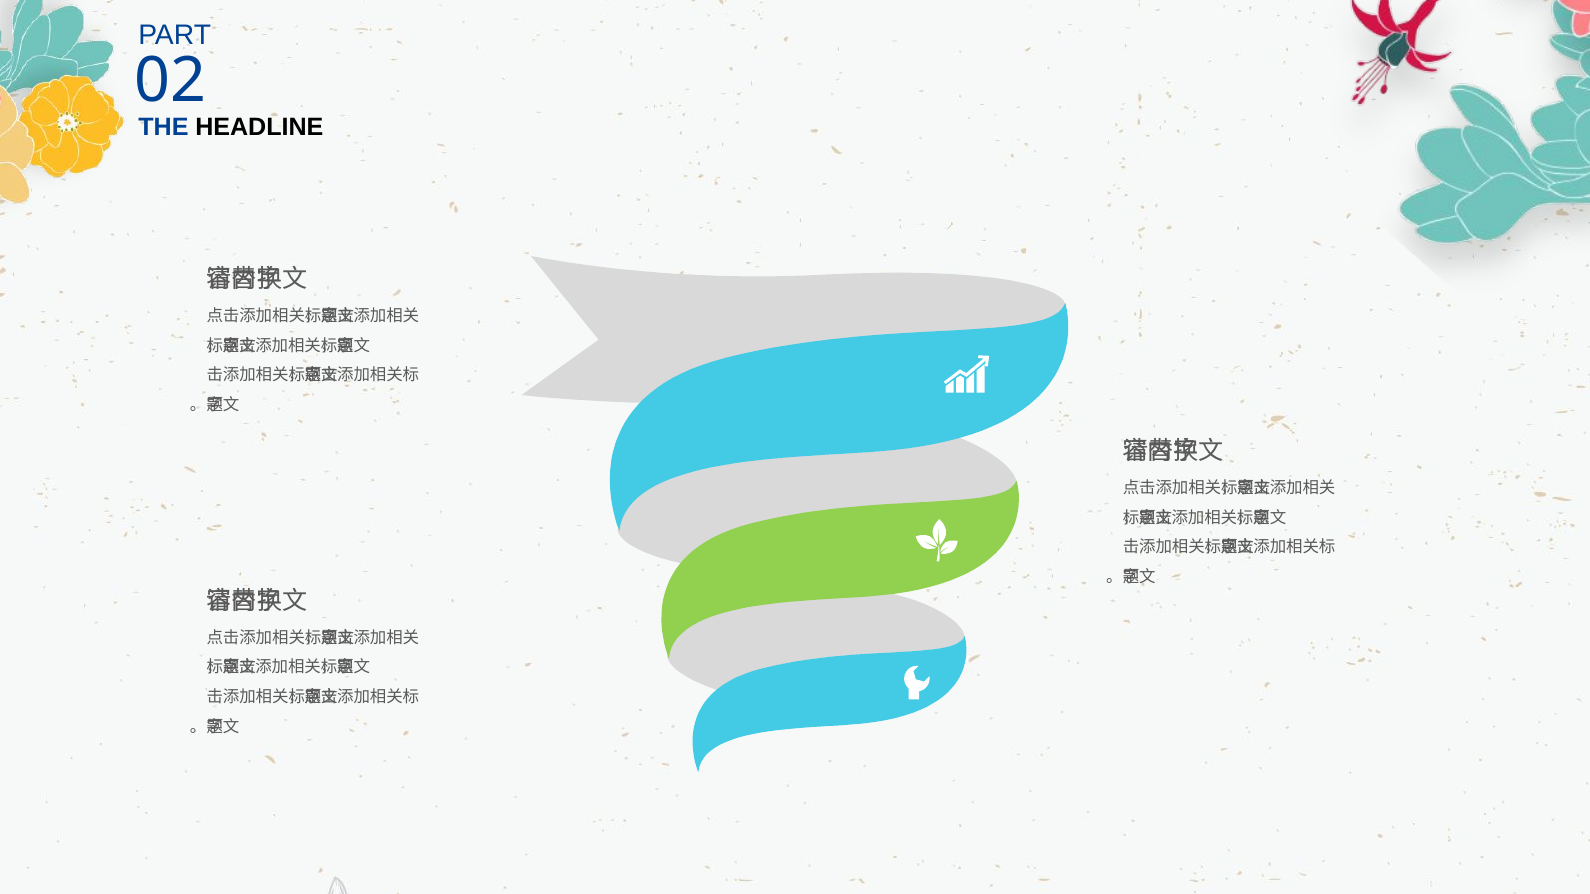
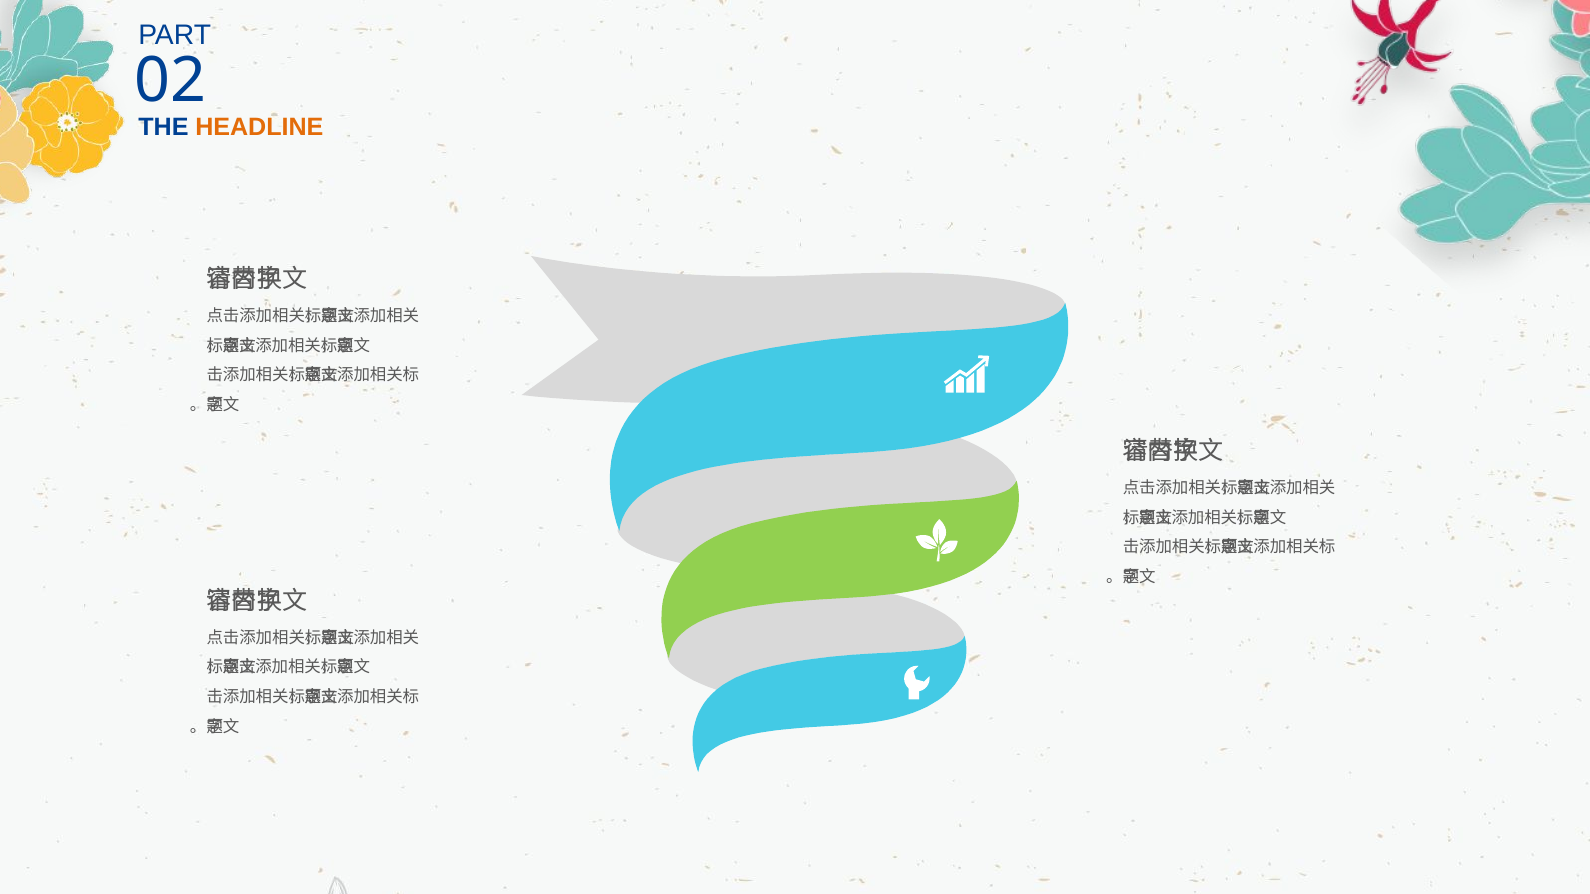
HEADLINE colour: black -> orange
